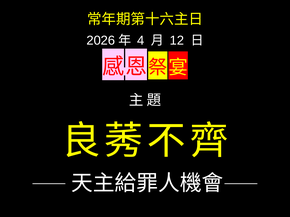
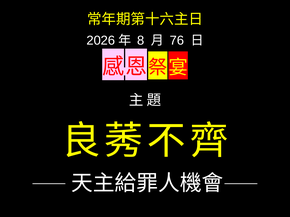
4: 4 -> 8
12: 12 -> 76
